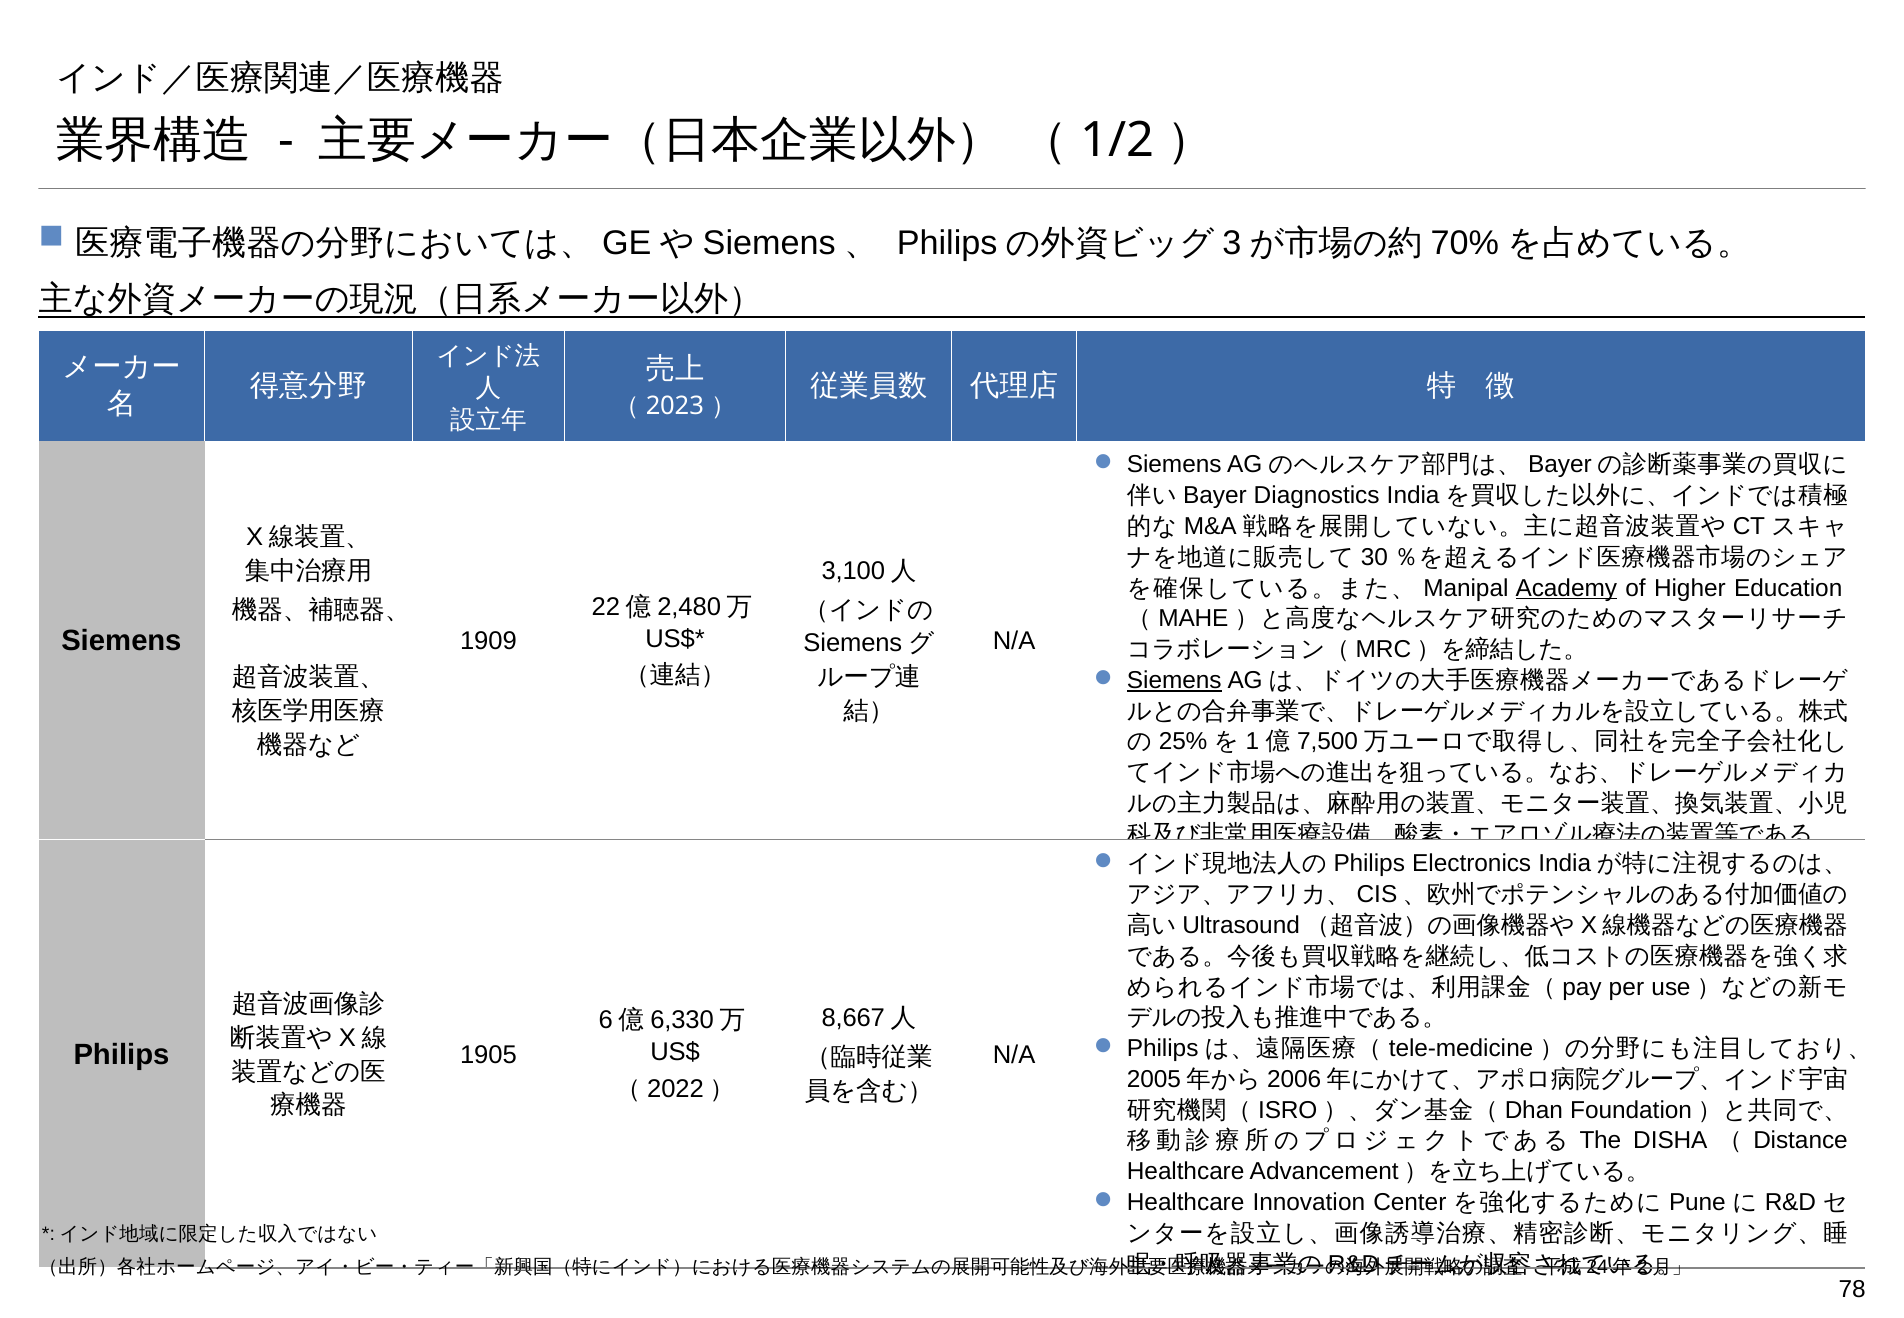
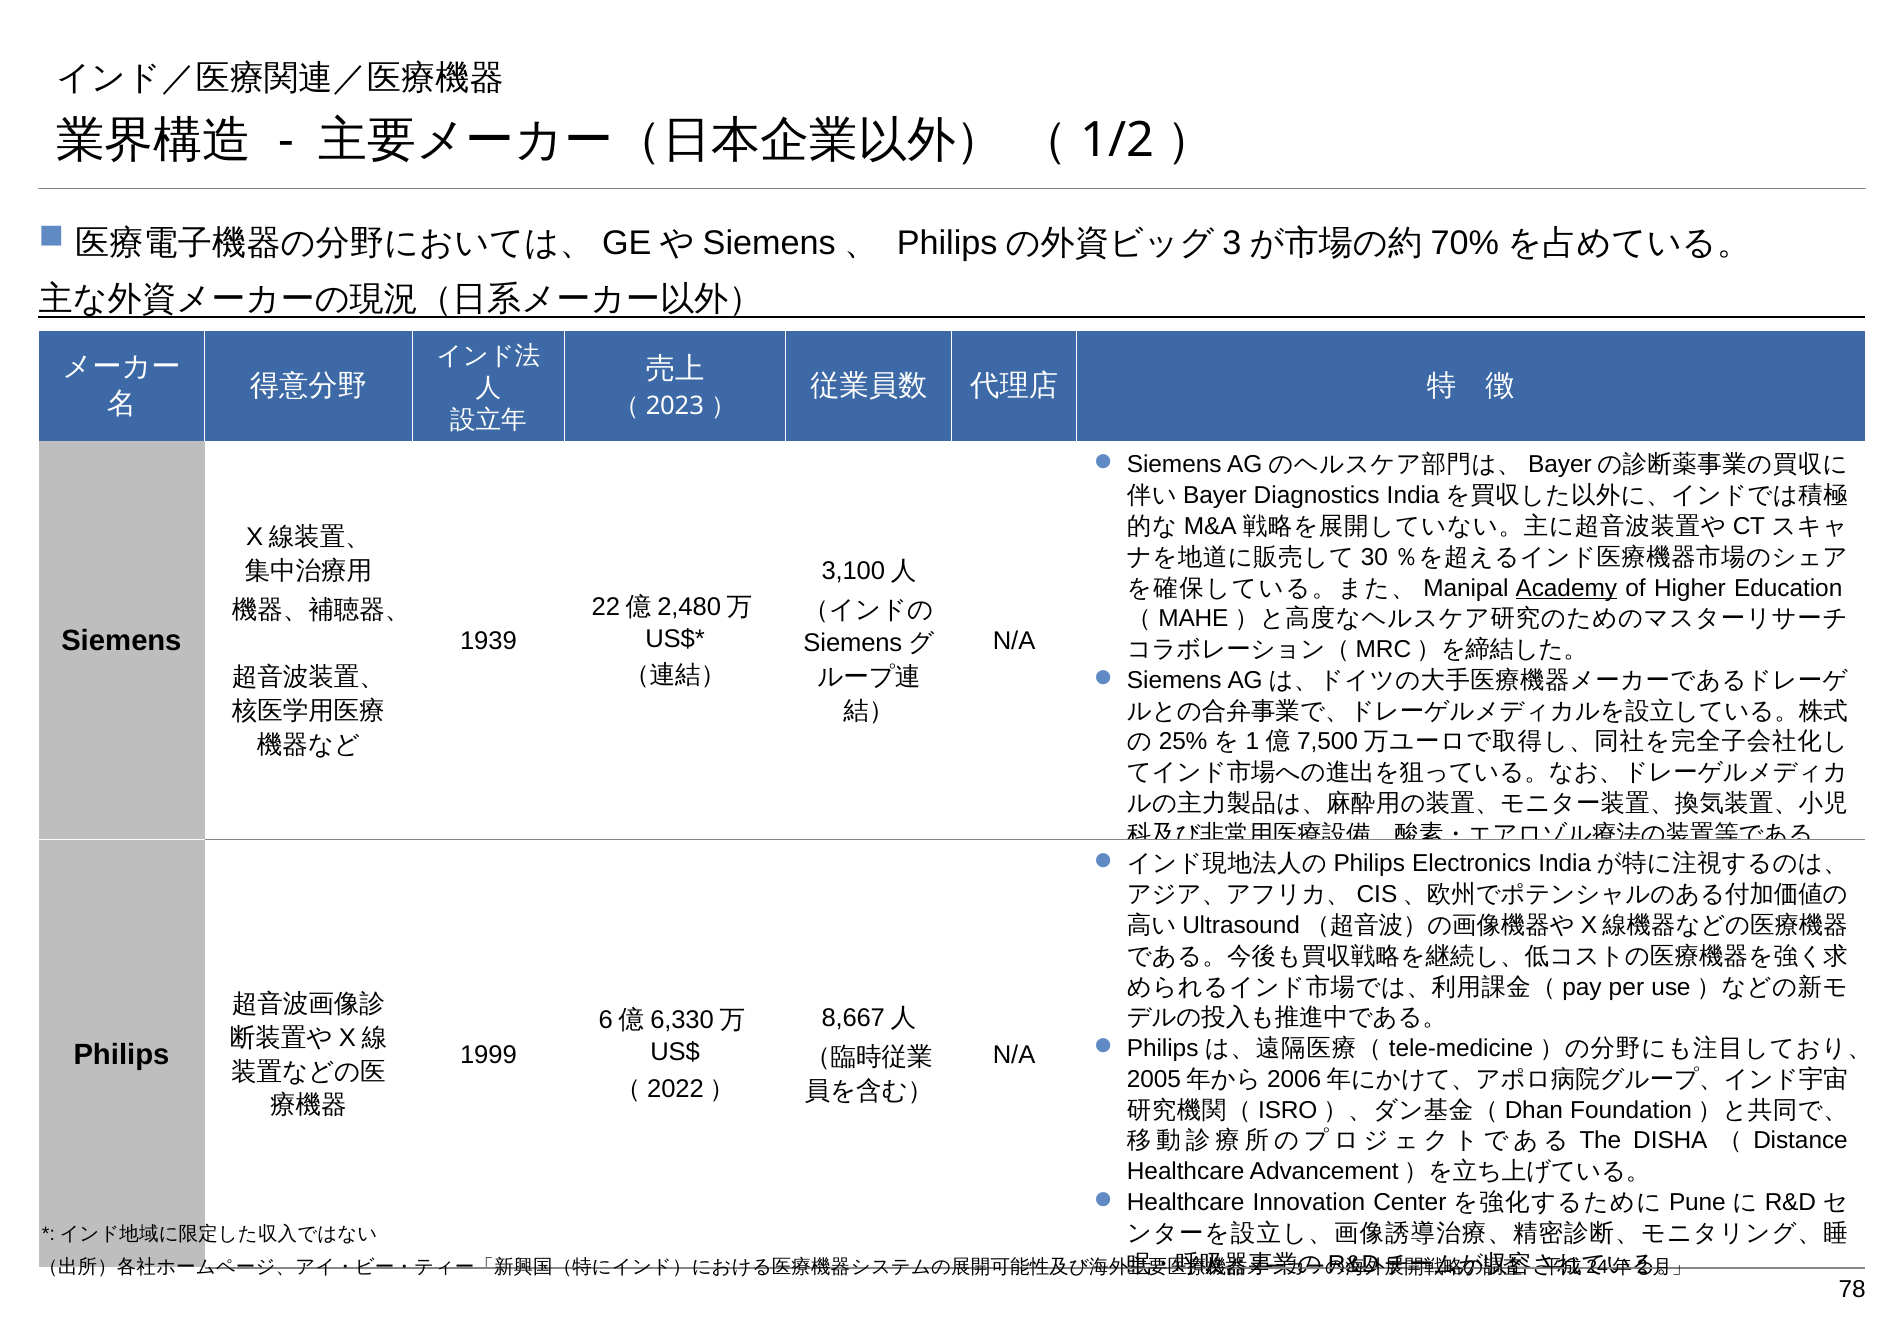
1909: 1909 -> 1939
Siemens at (1174, 680) underline: present -> none
1905: 1905 -> 1999
